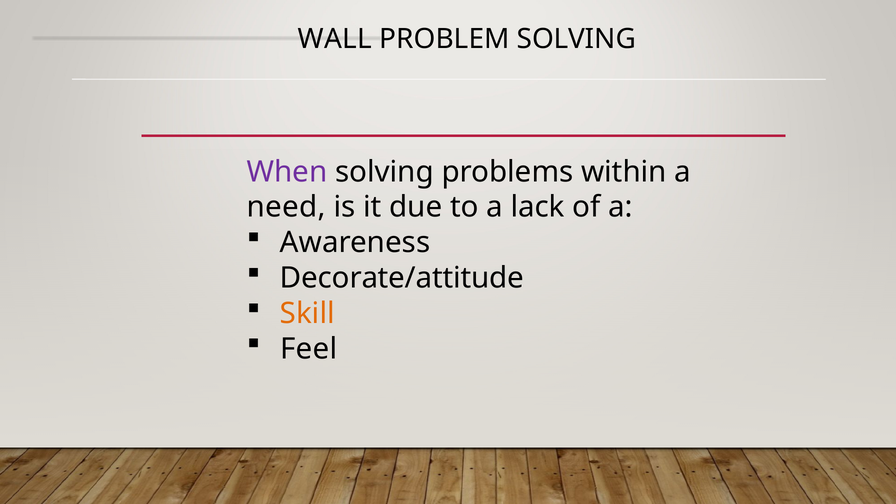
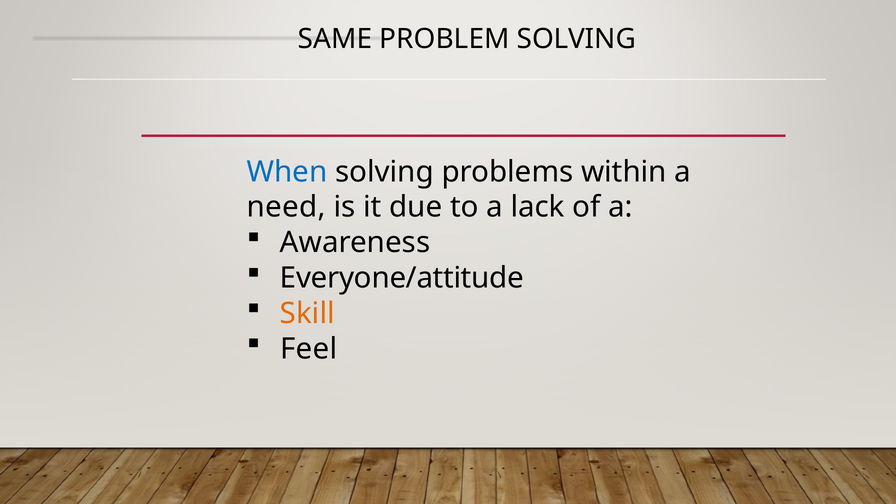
WALL: WALL -> SAME
When colour: purple -> blue
Decorate/attitude: Decorate/attitude -> Everyone/attitude
